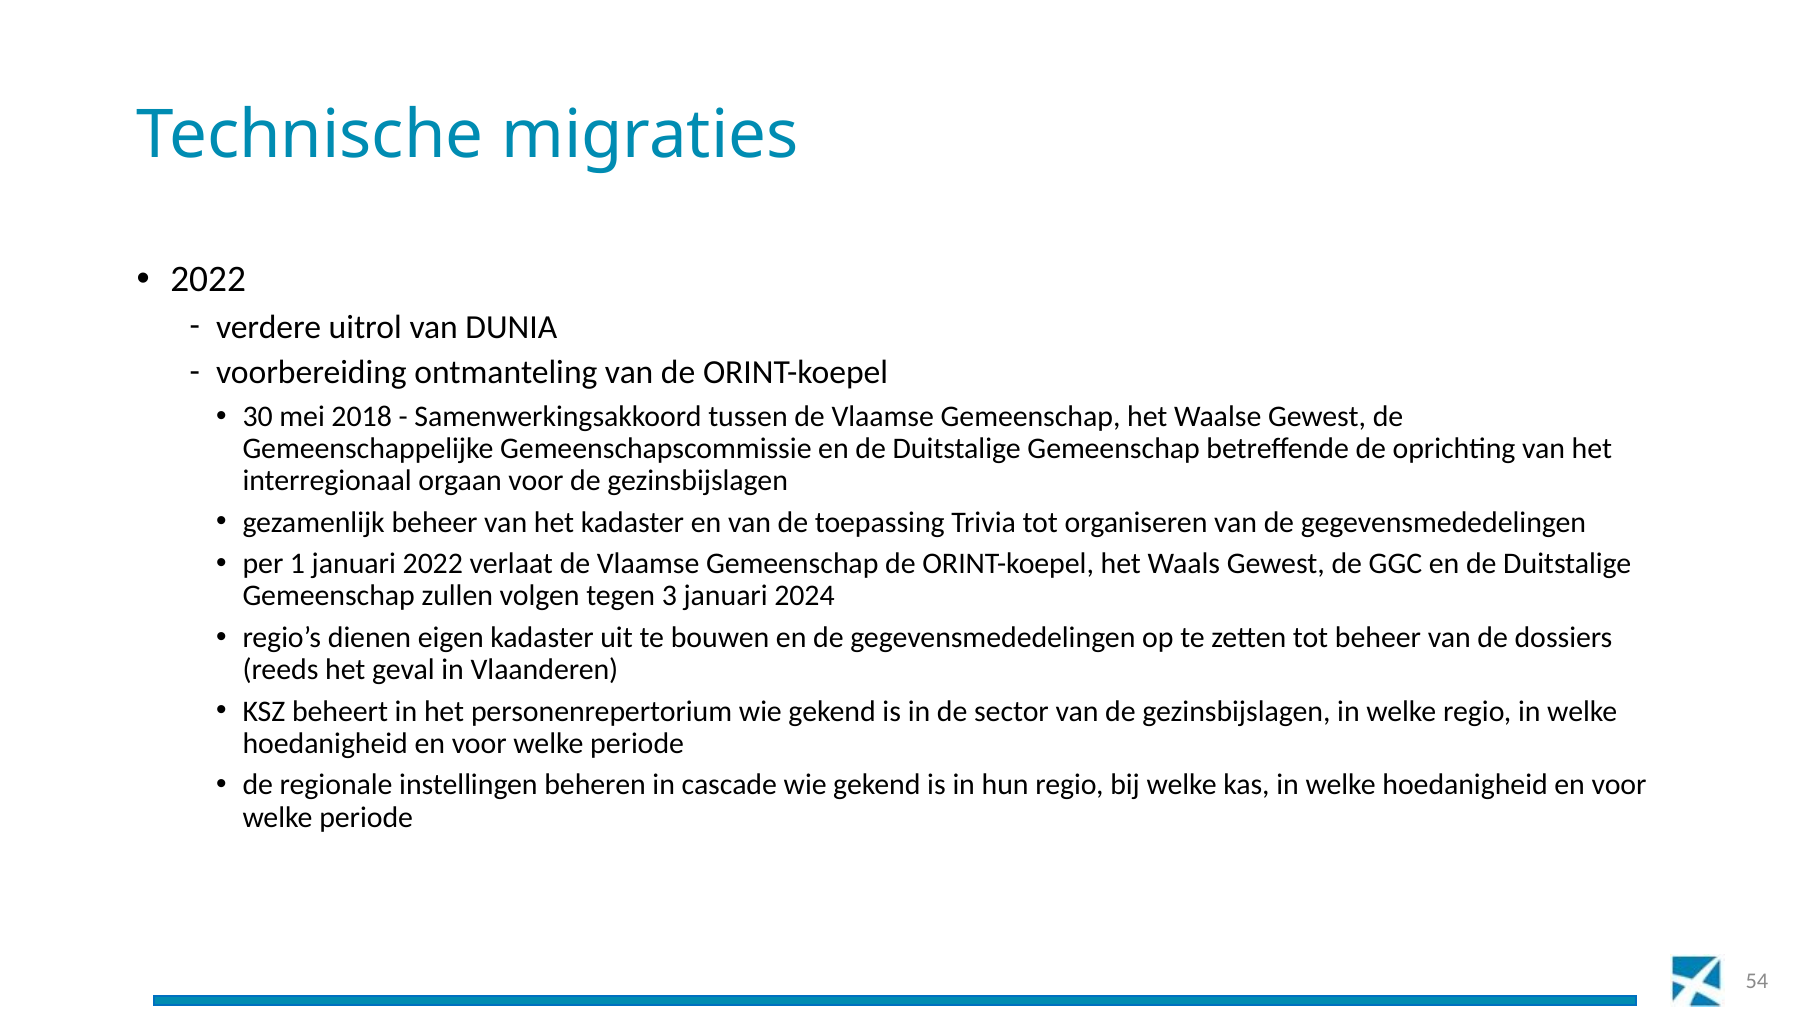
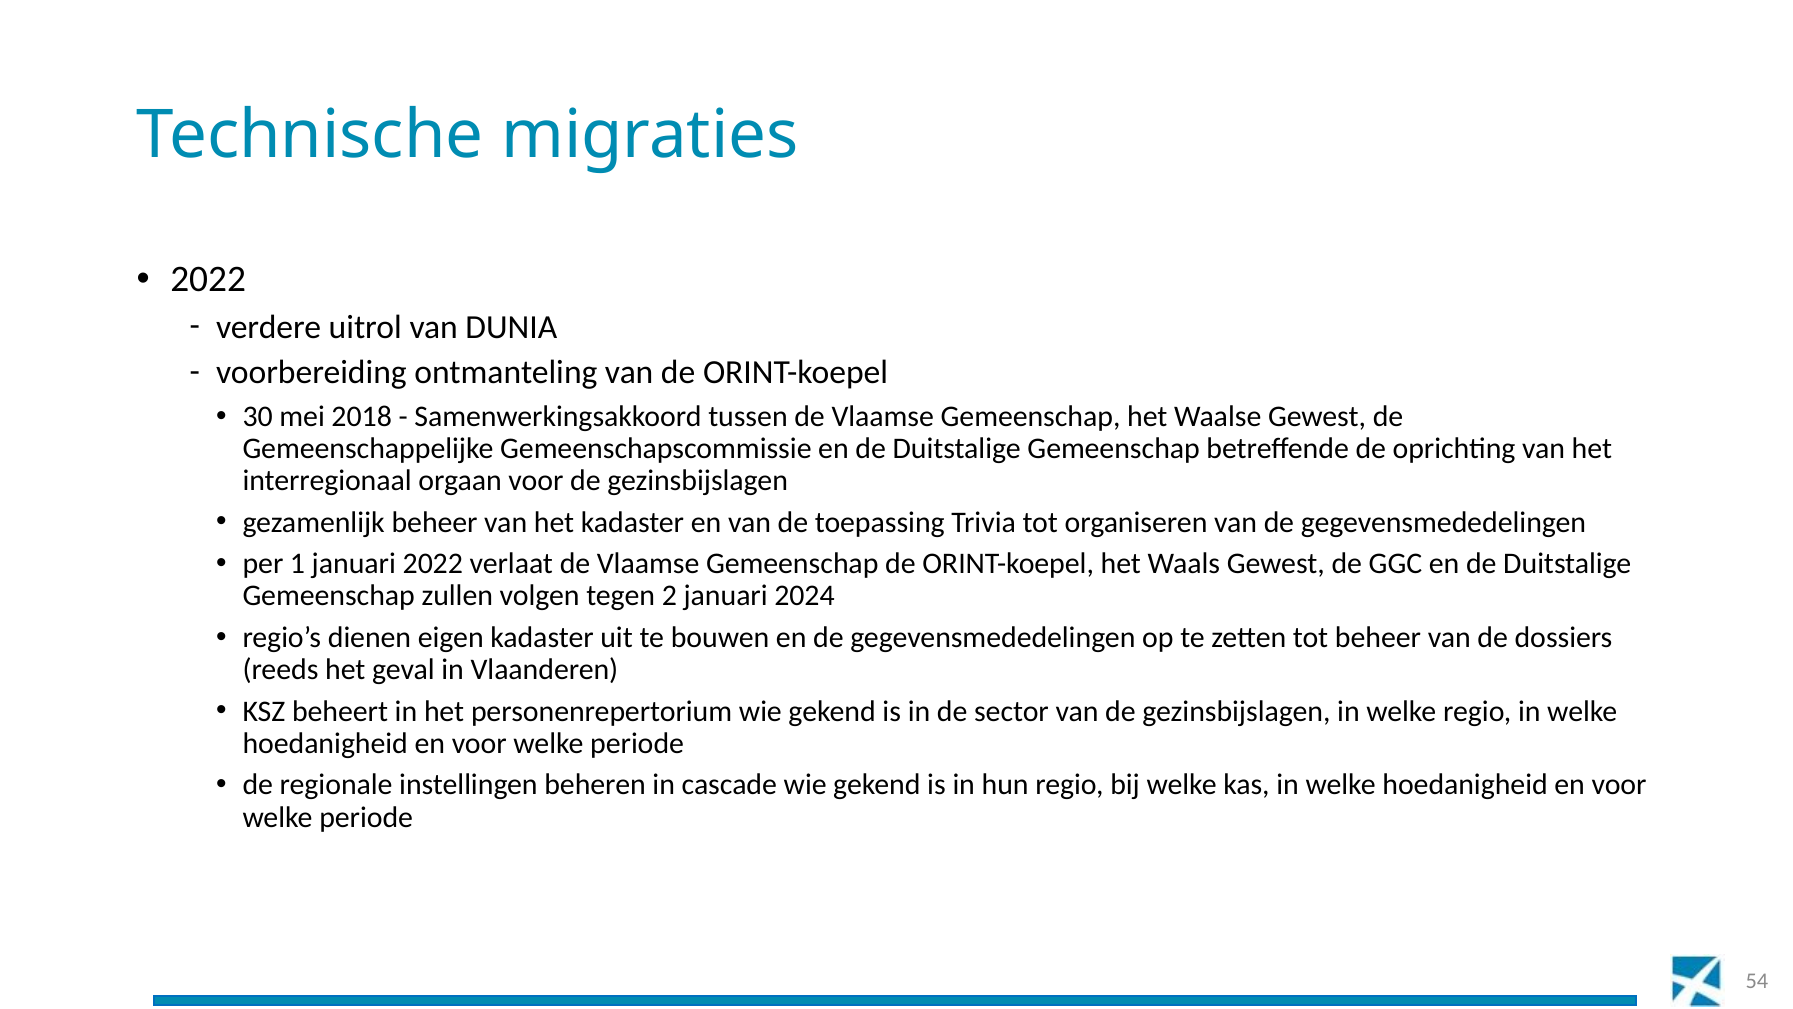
3: 3 -> 2
